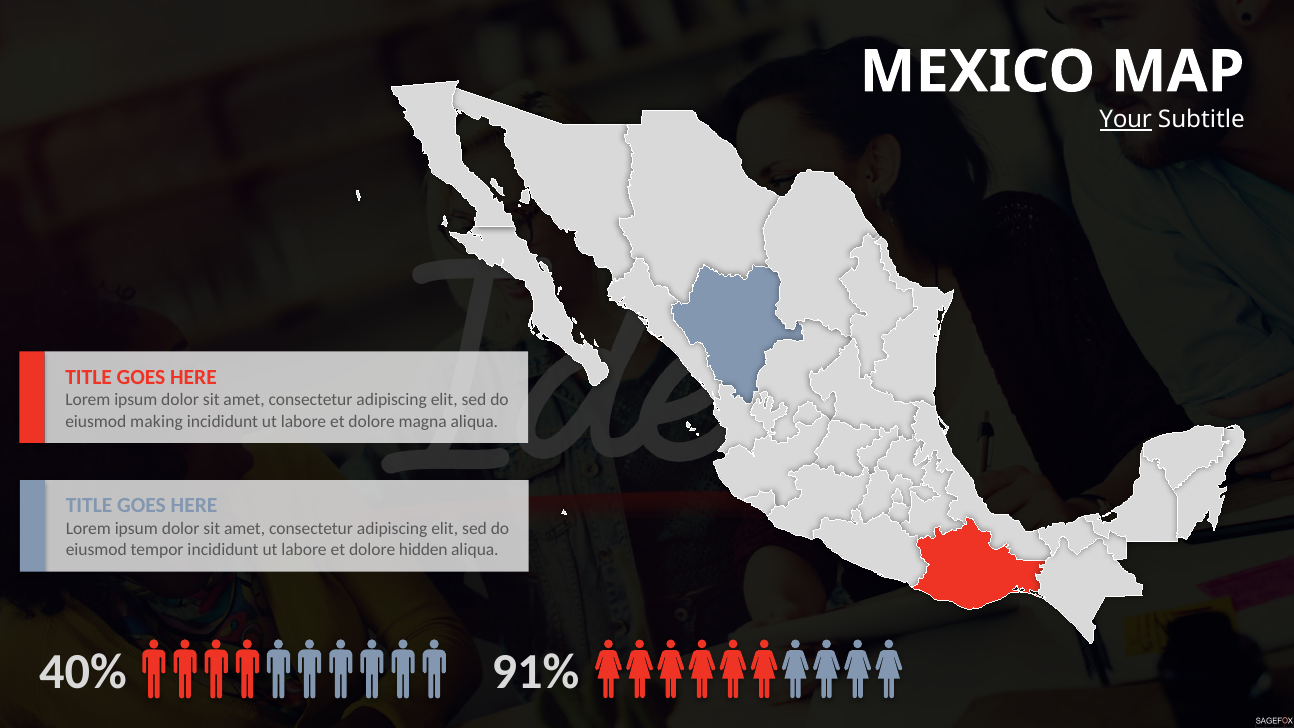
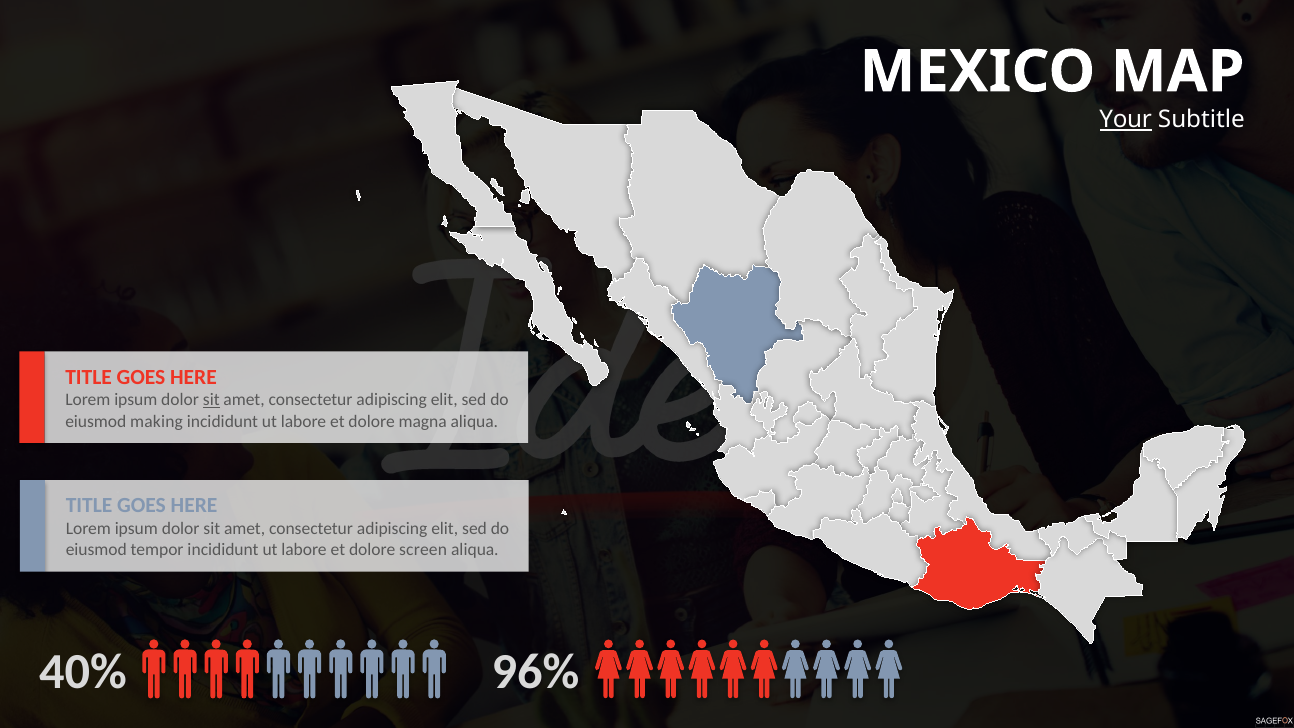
sit at (211, 400) underline: none -> present
hidden: hidden -> screen
91%: 91% -> 96%
